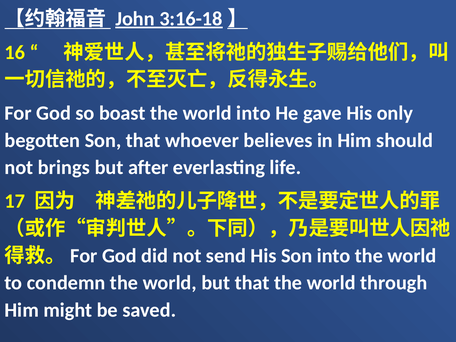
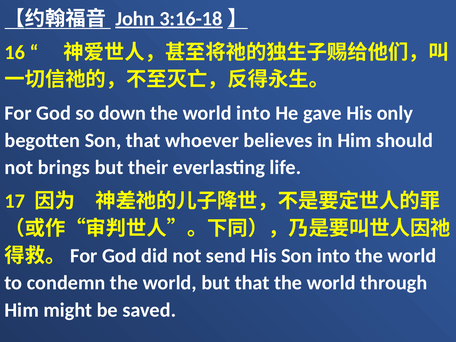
boast: boast -> down
after: after -> their
